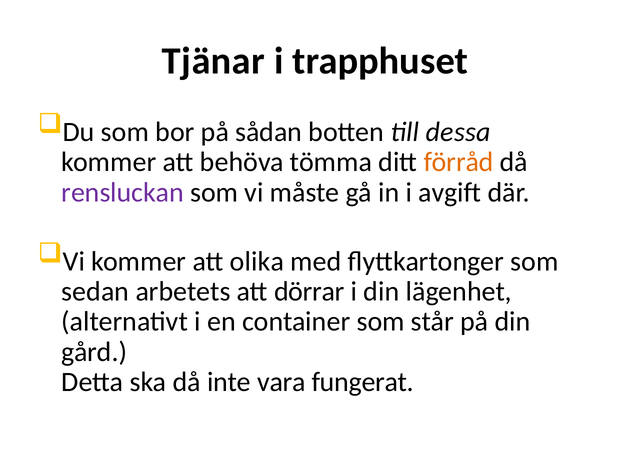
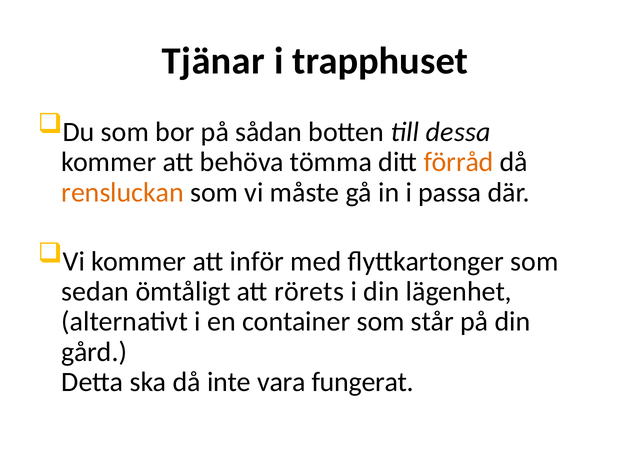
rensluckan colour: purple -> orange
avgift: avgift -> passa
olika: olika -> inför
arbetets: arbetets -> ömtåligt
dörrar: dörrar -> rörets
